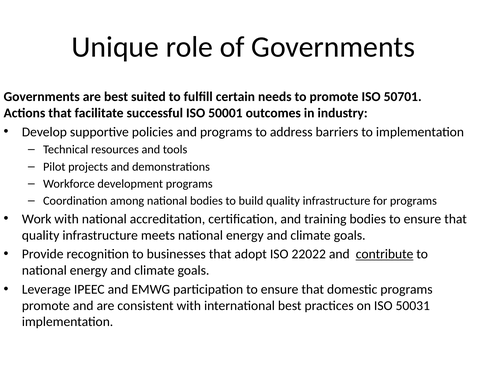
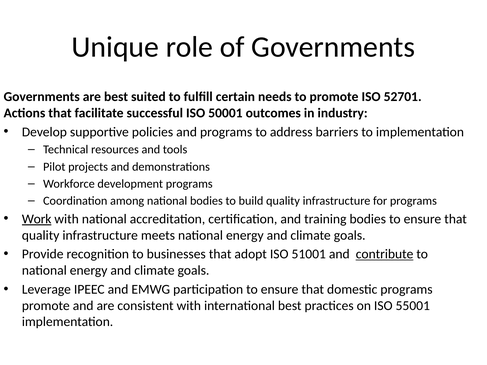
50701: 50701 -> 52701
Work underline: none -> present
22022: 22022 -> 51001
50031: 50031 -> 55001
